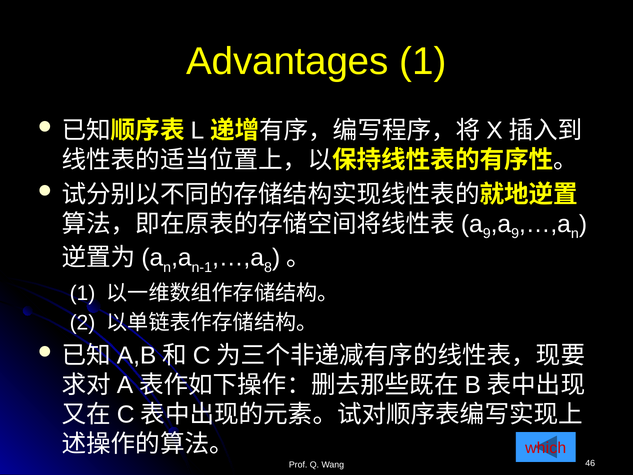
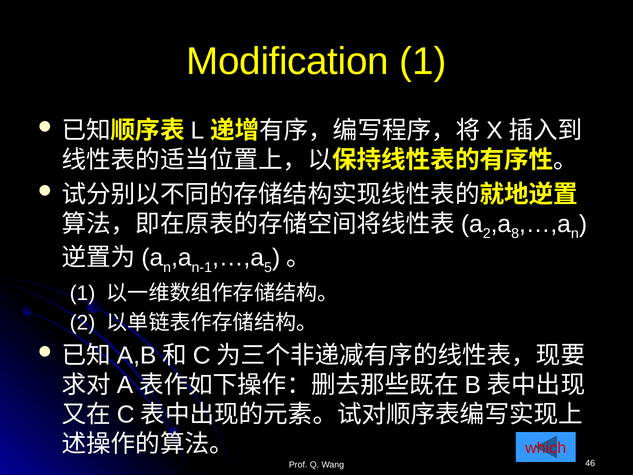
Advantages: Advantages -> Modification
9 at (487, 234): 9 -> 2
9 at (515, 234): 9 -> 8
8: 8 -> 5
